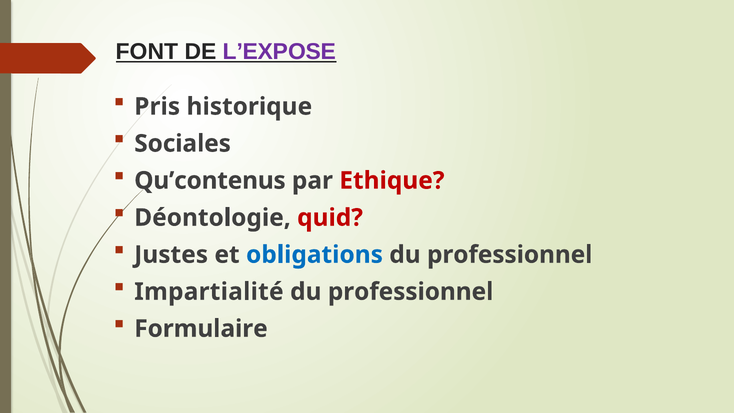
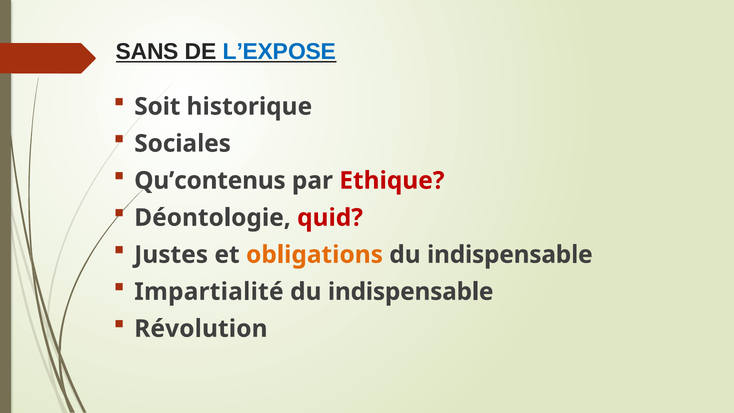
FONT: FONT -> SANS
L’EXPOSE colour: purple -> blue
Pris: Pris -> Soit
obligations colour: blue -> orange
professionnel at (510, 255): professionnel -> indispensable
professionnel at (411, 292): professionnel -> indispensable
Formulaire: Formulaire -> Révolution
